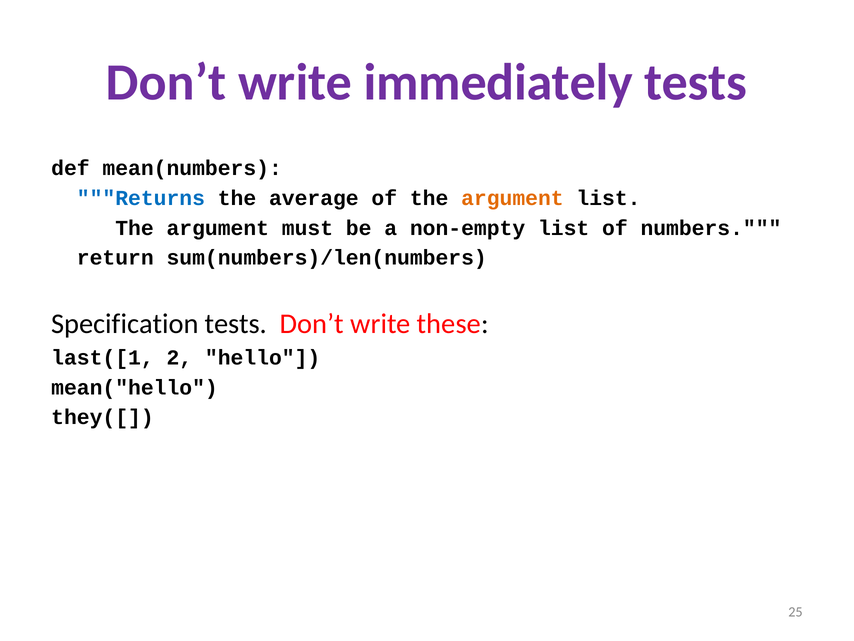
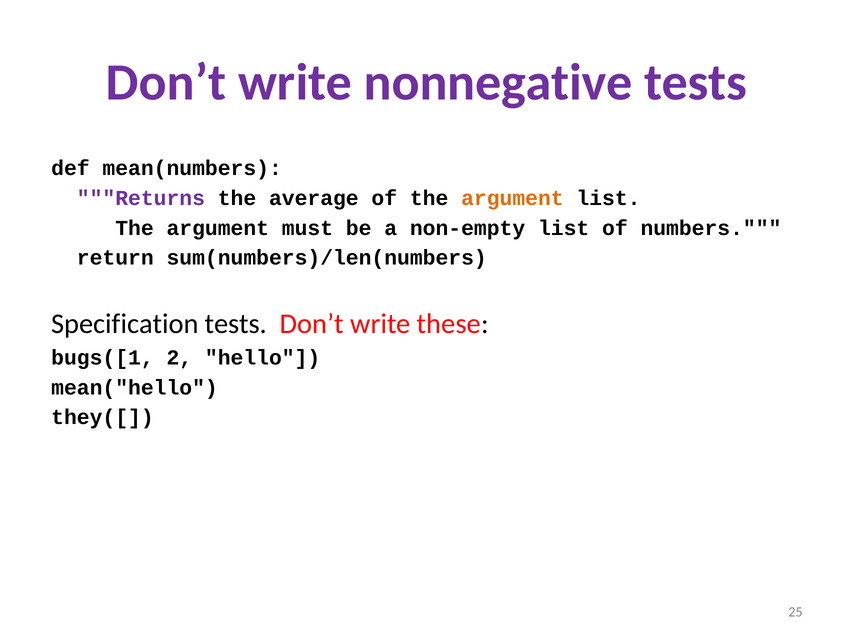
immediately: immediately -> nonnegative
Returns colour: blue -> purple
last([1: last([1 -> bugs([1
